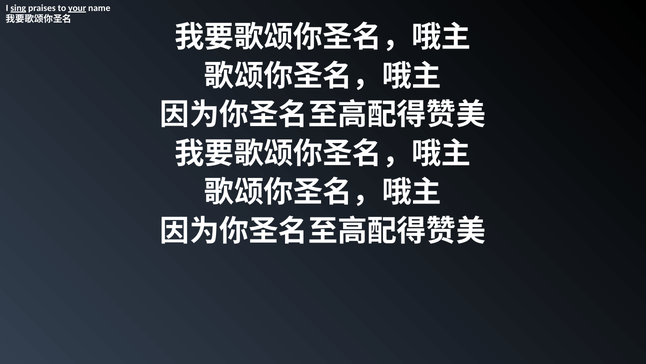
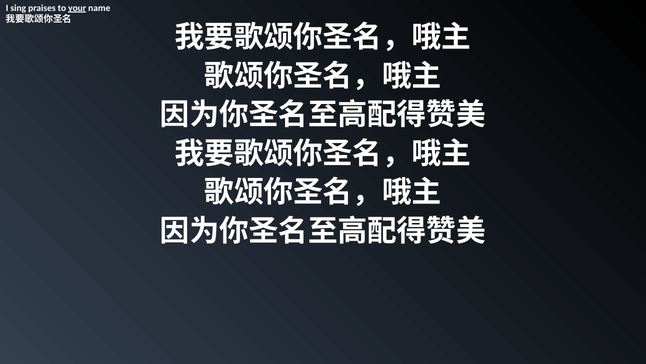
sing underline: present -> none
